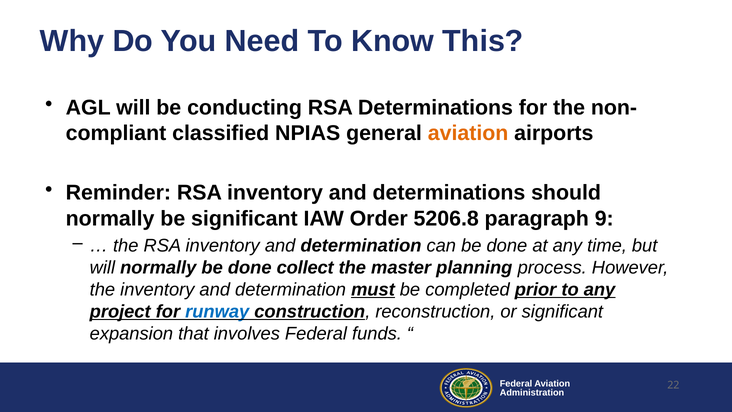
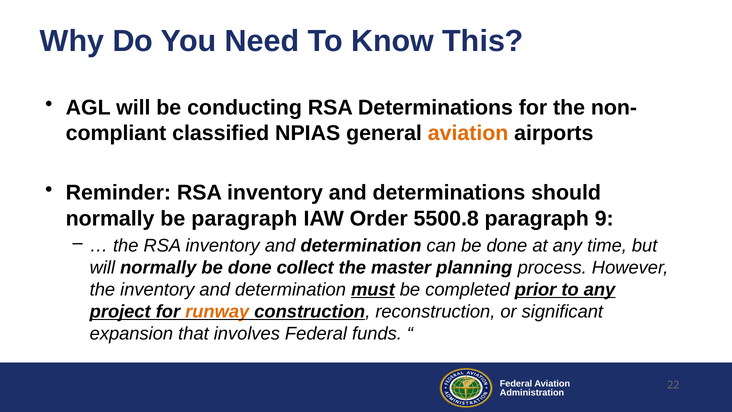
be significant: significant -> paragraph
5206.8: 5206.8 -> 5500.8
runway colour: blue -> orange
